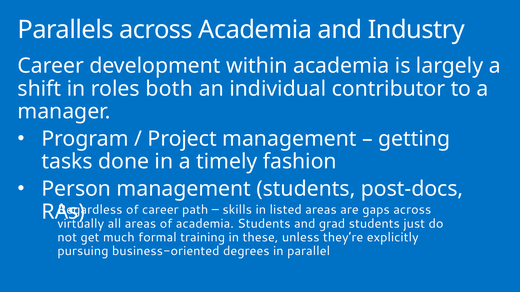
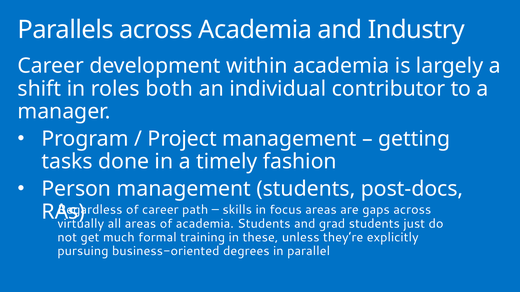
listed: listed -> focus
